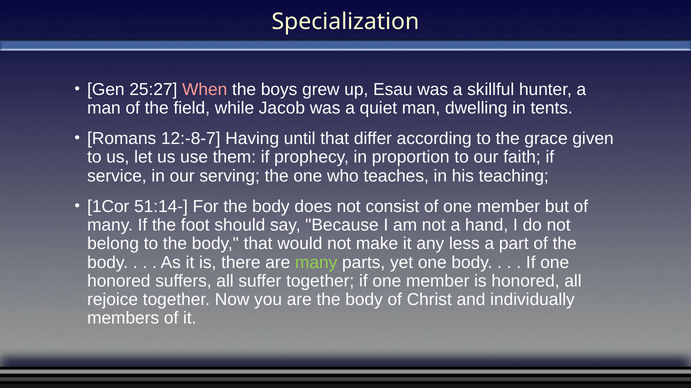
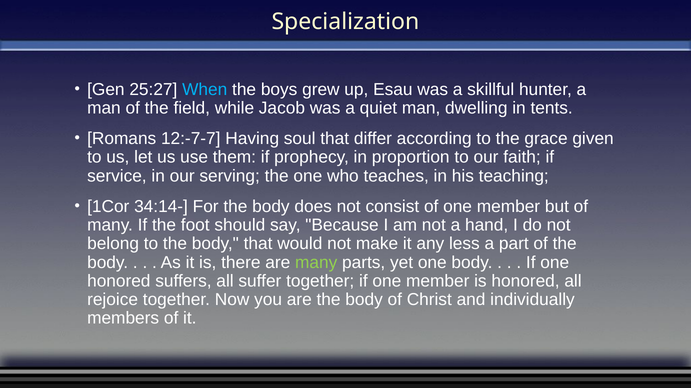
When colour: pink -> light blue
12:-8-7: 12:-8-7 -> 12:-7-7
until: until -> soul
51:14-: 51:14- -> 34:14-
